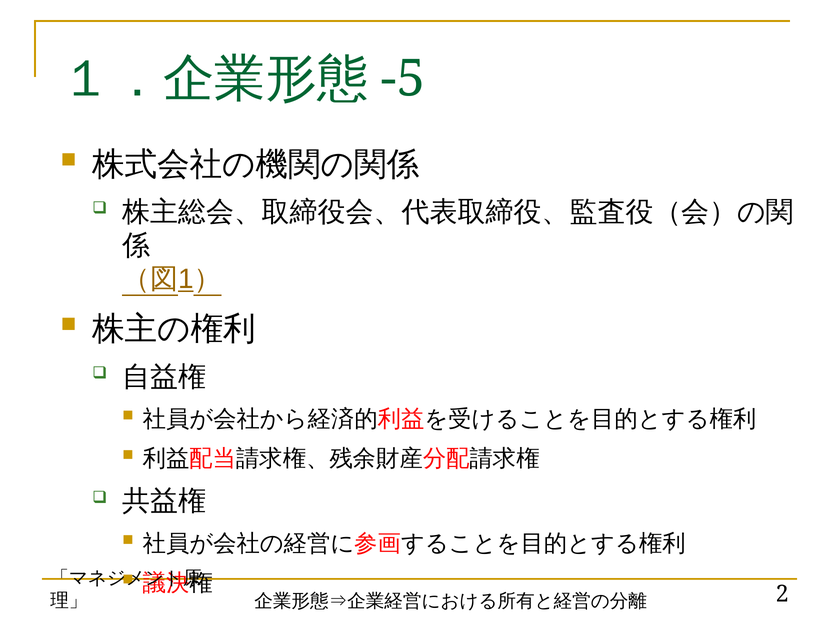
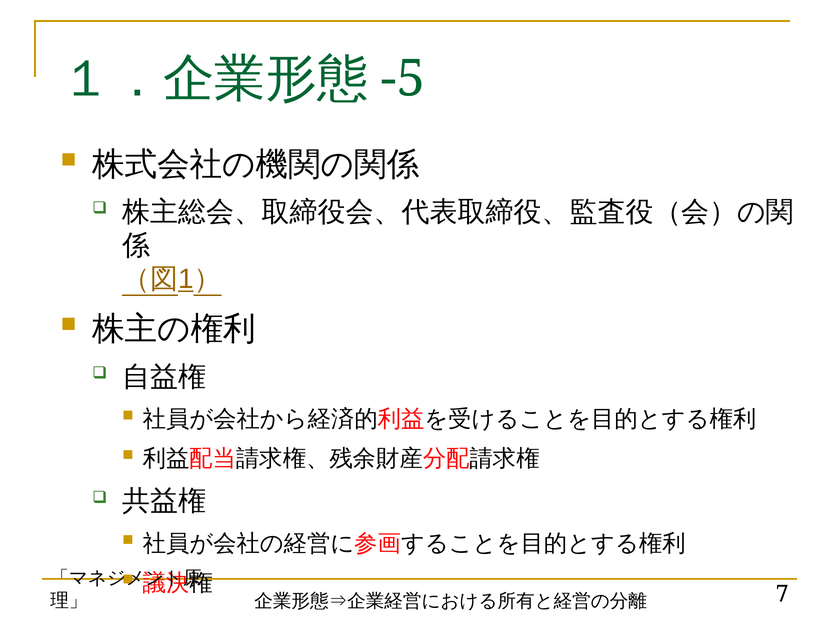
2: 2 -> 7
